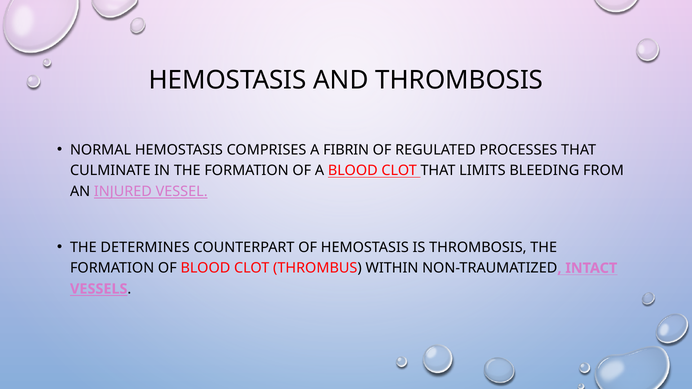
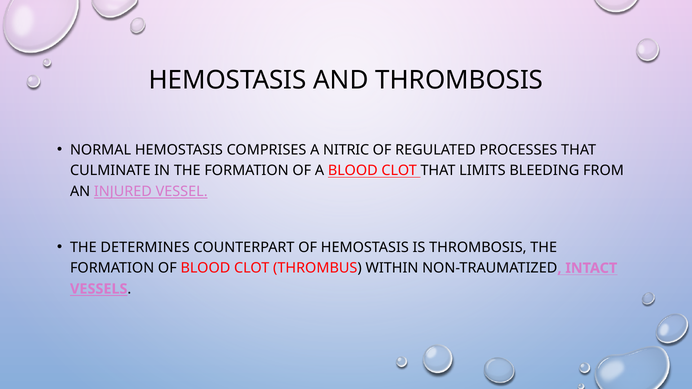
FIBRIN: FIBRIN -> NITRIC
